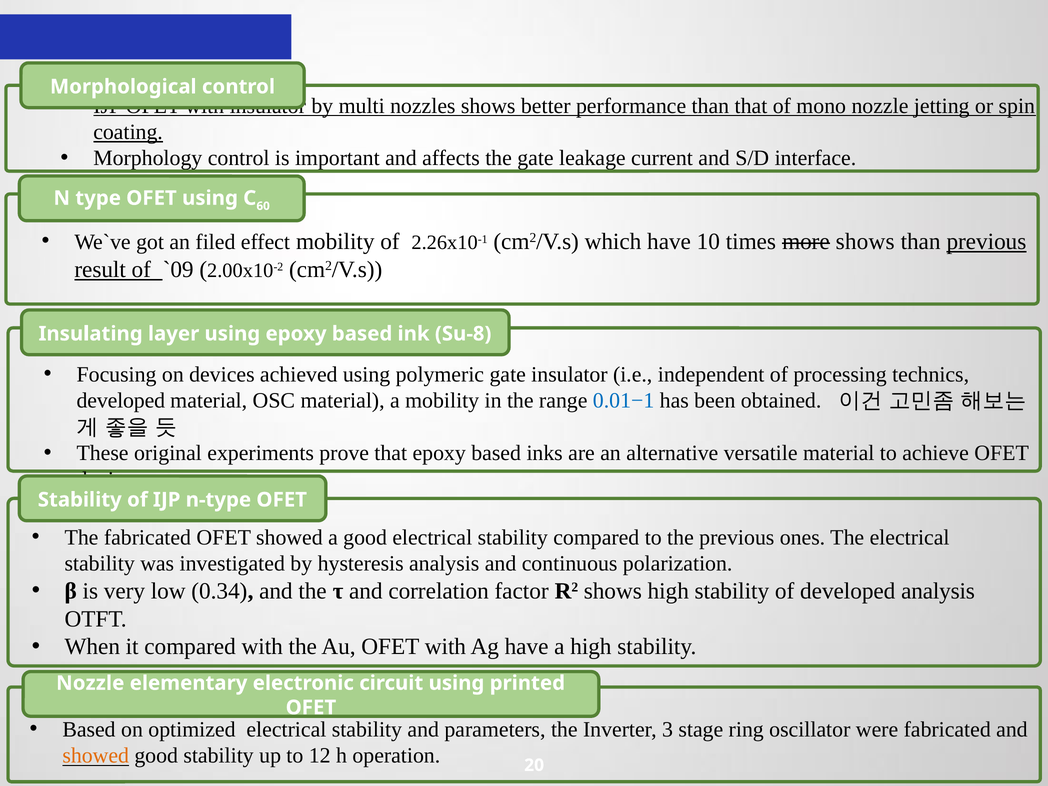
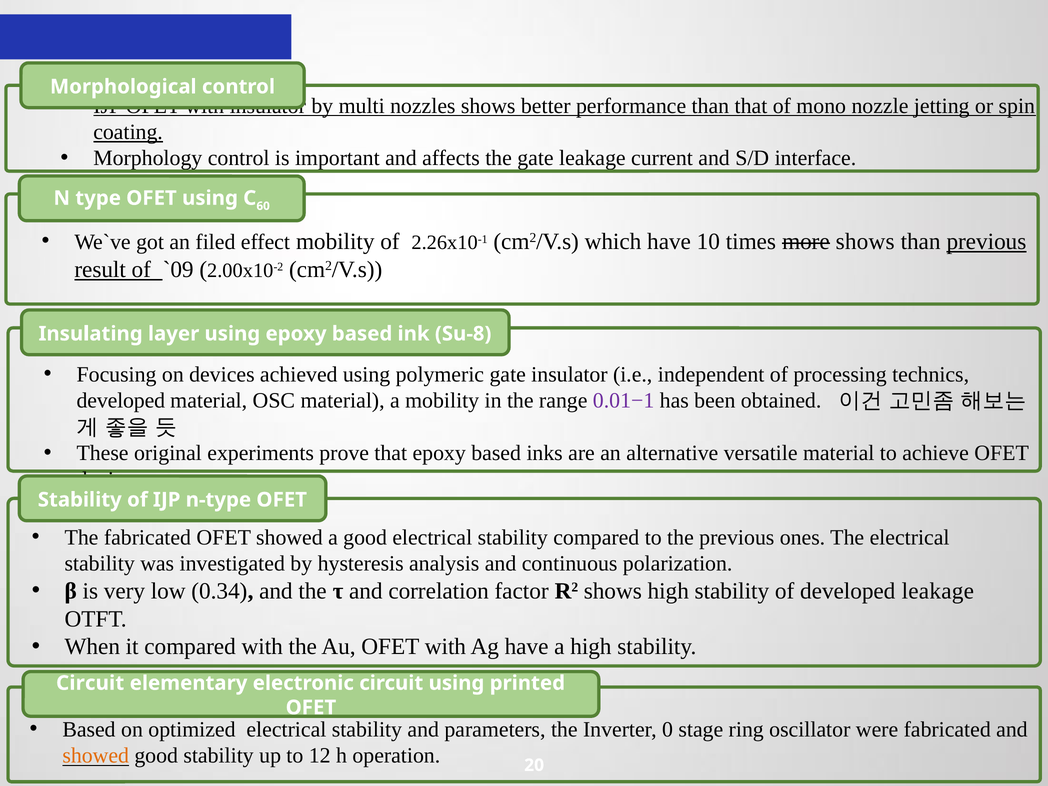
0.01−1 colour: blue -> purple
developed analysis: analysis -> leakage
Nozzle at (90, 683): Nozzle -> Circuit
3: 3 -> 0
